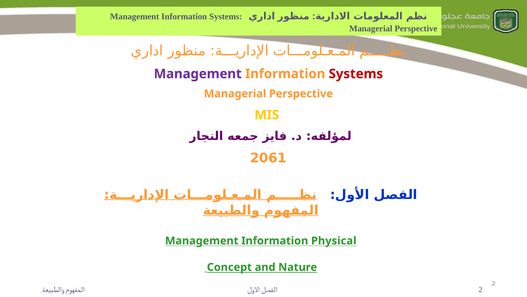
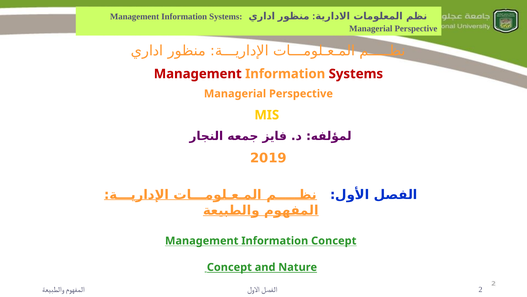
Management at (198, 74) colour: purple -> red
2061: 2061 -> 2019
Information Physical: Physical -> Concept
